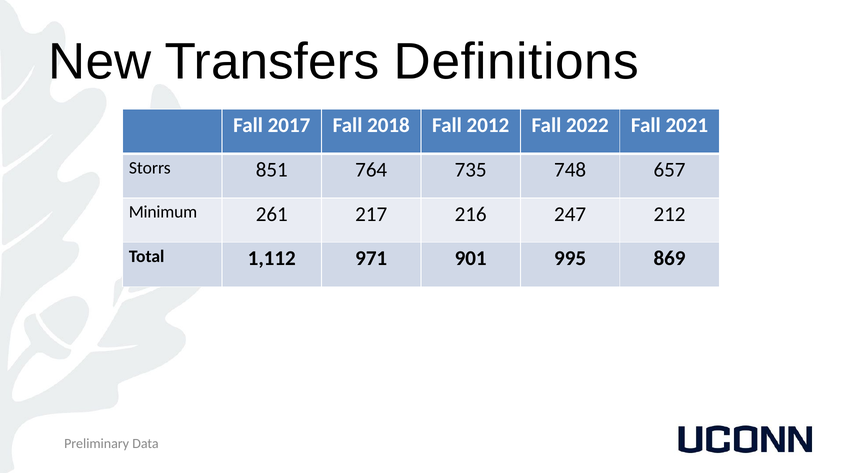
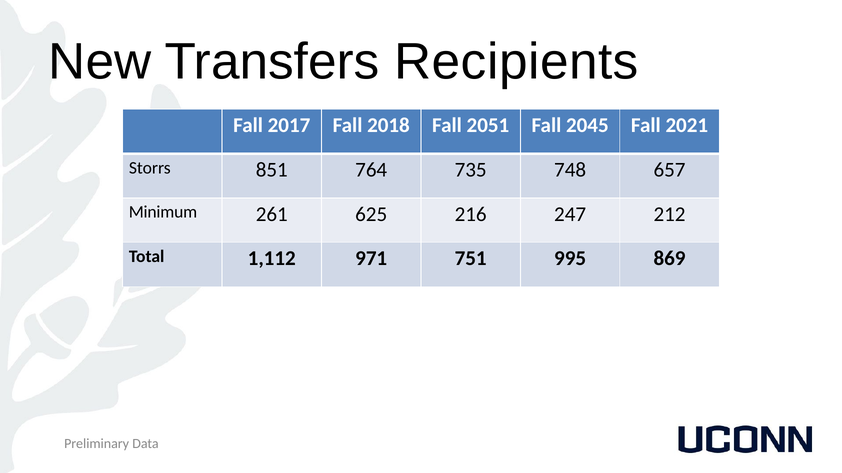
Definitions: Definitions -> Recipients
2012: 2012 -> 2051
2022: 2022 -> 2045
217: 217 -> 625
901: 901 -> 751
